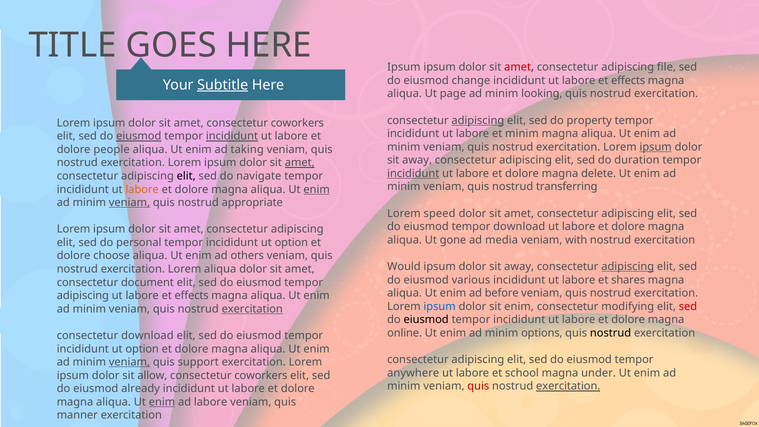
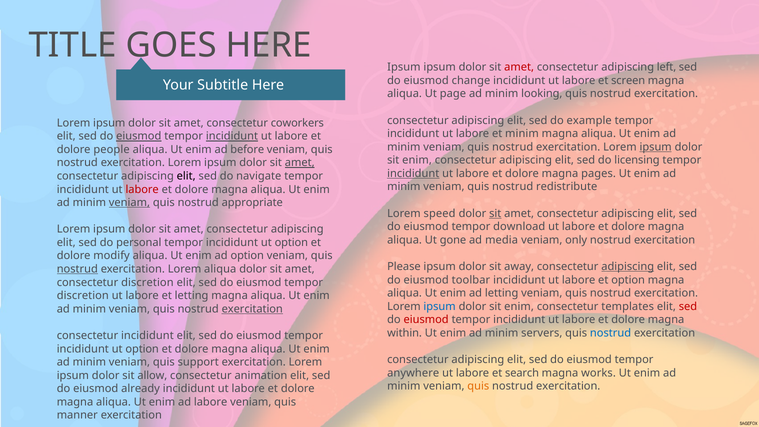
file: file -> left
effects at (628, 80): effects -> screen
Subtitle underline: present -> none
adipiscing at (478, 120) underline: present -> none
property: property -> example
taking: taking -> before
away at (417, 160): away -> enim
duration: duration -> licensing
delete: delete -> pages
transferring: transferring -> redistribute
labore at (142, 189) colour: orange -> red
enim at (317, 189) underline: present -> none
sit at (495, 213) underline: none -> present
with: with -> only
choose: choose -> modify
ad others: others -> option
Would: Would -> Please
nostrud at (77, 269) underline: none -> present
various: various -> toolbar
et shares: shares -> option
consectetur document: document -> discretion
ad before: before -> letting
adipiscing at (83, 296): adipiscing -> discretion
effects at (192, 296): effects -> letting
modifying: modifying -> templates
eiusmod at (426, 320) colour: black -> red
online: online -> within
options: options -> servers
nostrud at (611, 333) colour: black -> blue
consectetur download: download -> incididunt
veniam at (129, 362) underline: present -> none
school: school -> search
under: under -> works
coworkers at (261, 375): coworkers -> animation
quis at (478, 386) colour: red -> orange
exercitation at (568, 386) underline: present -> none
enim at (162, 402) underline: present -> none
